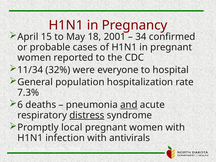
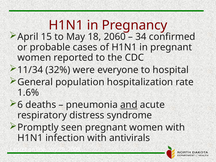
2001: 2001 -> 2060
7.3%: 7.3% -> 1.6%
distress underline: present -> none
local: local -> seen
